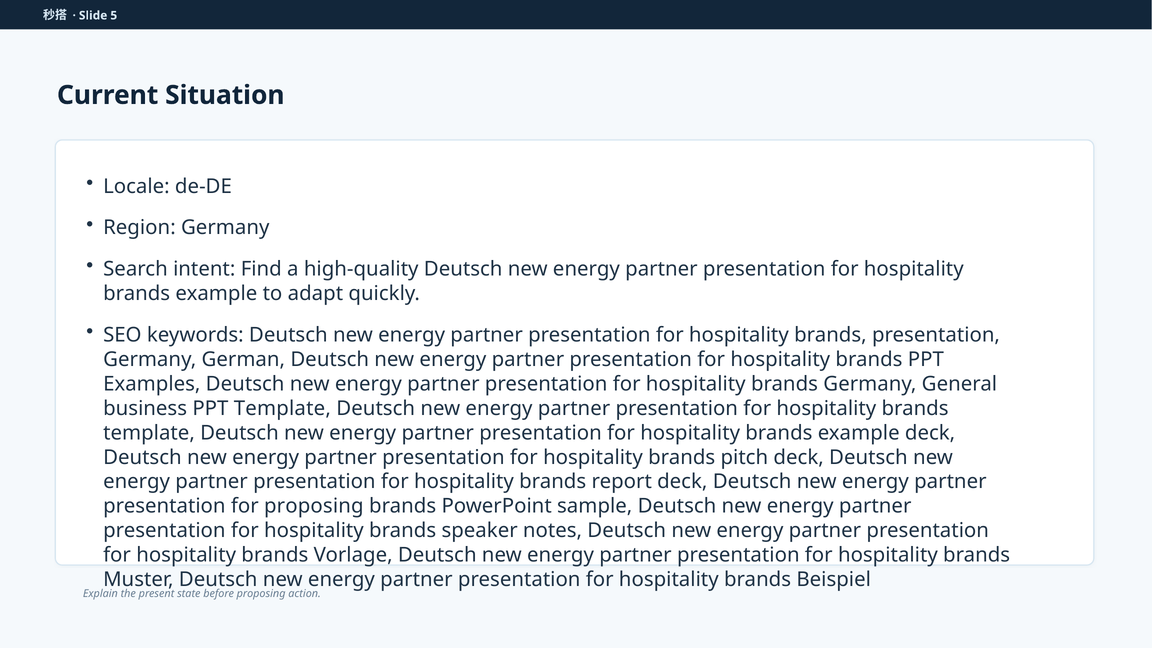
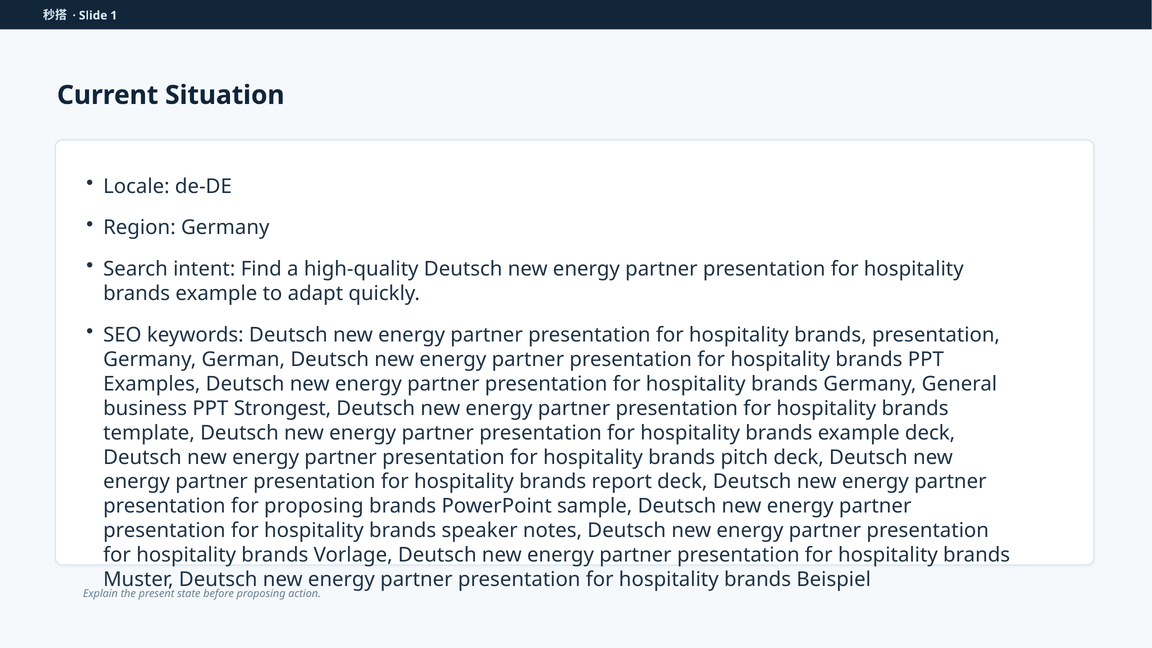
5: 5 -> 1
PPT Template: Template -> Strongest
